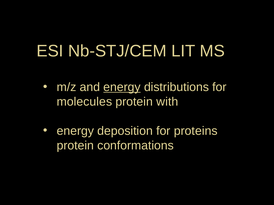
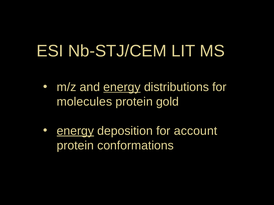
with: with -> gold
energy at (75, 131) underline: none -> present
proteins: proteins -> account
